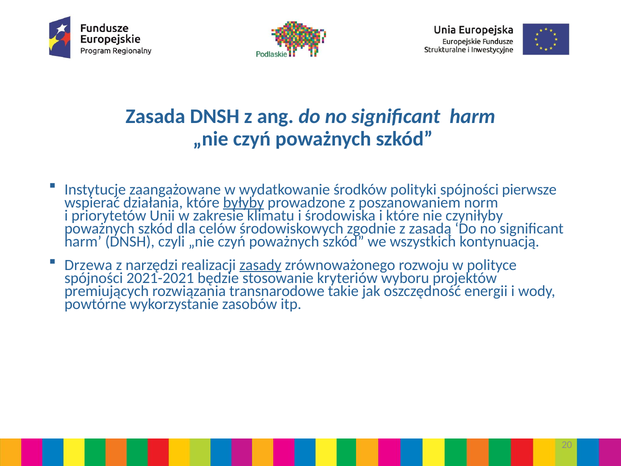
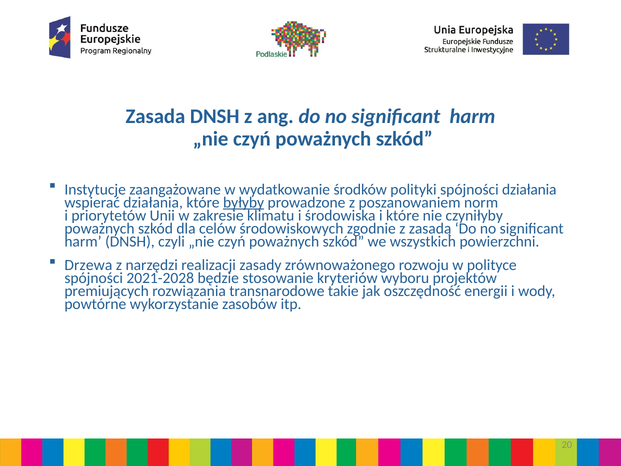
spójności pierwsze: pierwsze -> działania
kontynuacją: kontynuacją -> powierzchni
zasady underline: present -> none
2021-2021: 2021-2021 -> 2021-2028
